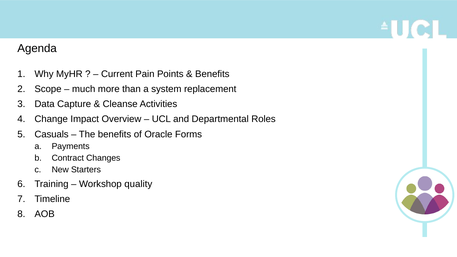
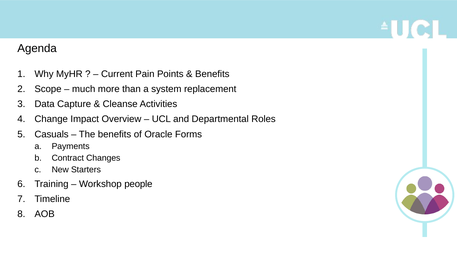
quality: quality -> people
